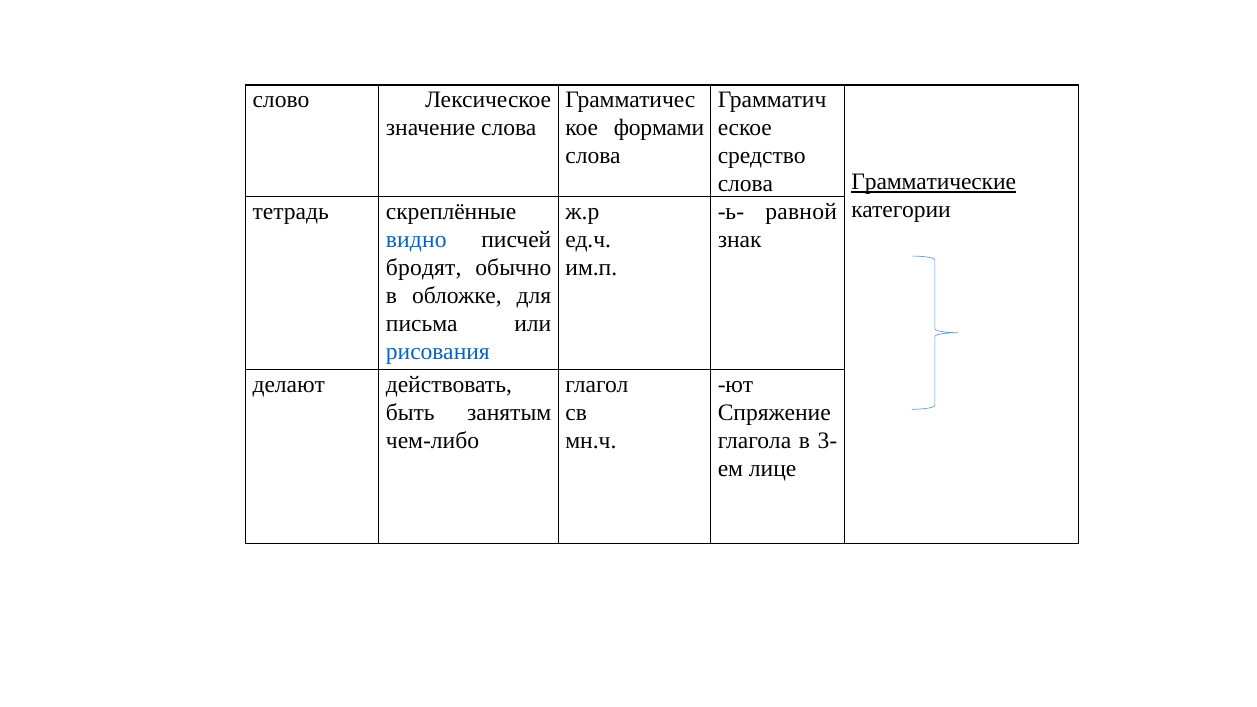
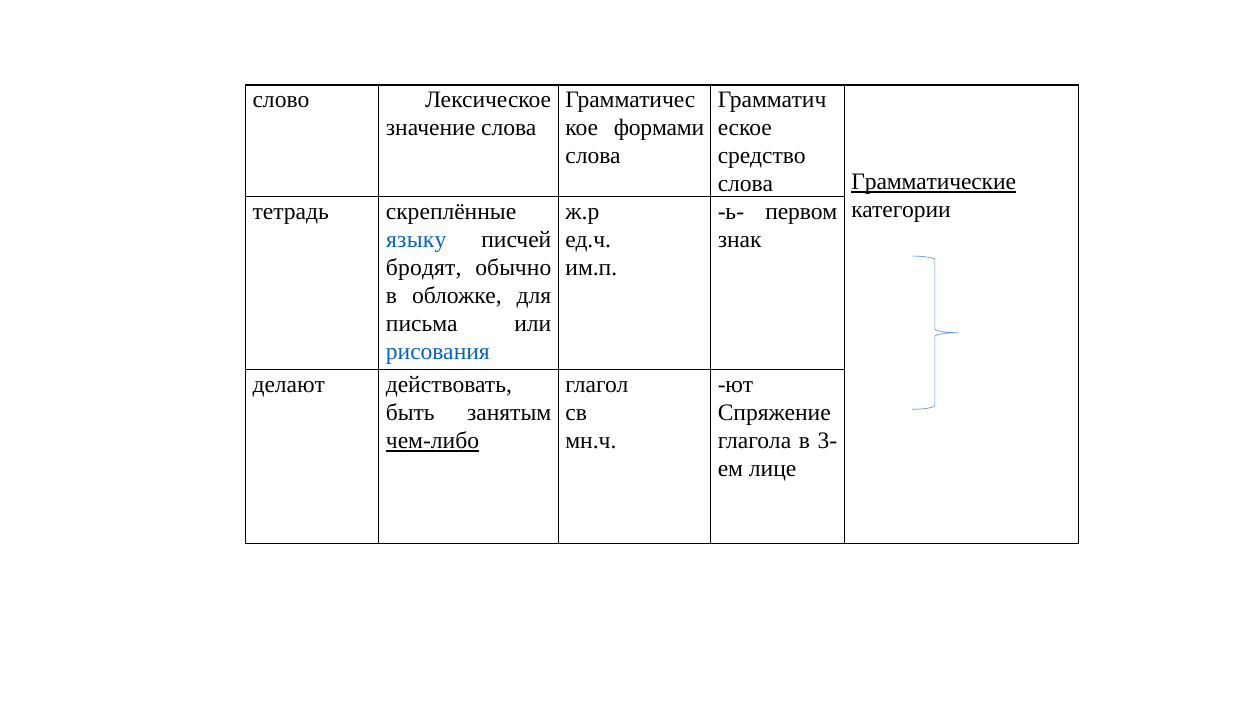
равной: равной -> первом
видно: видно -> языку
чем-либо underline: none -> present
